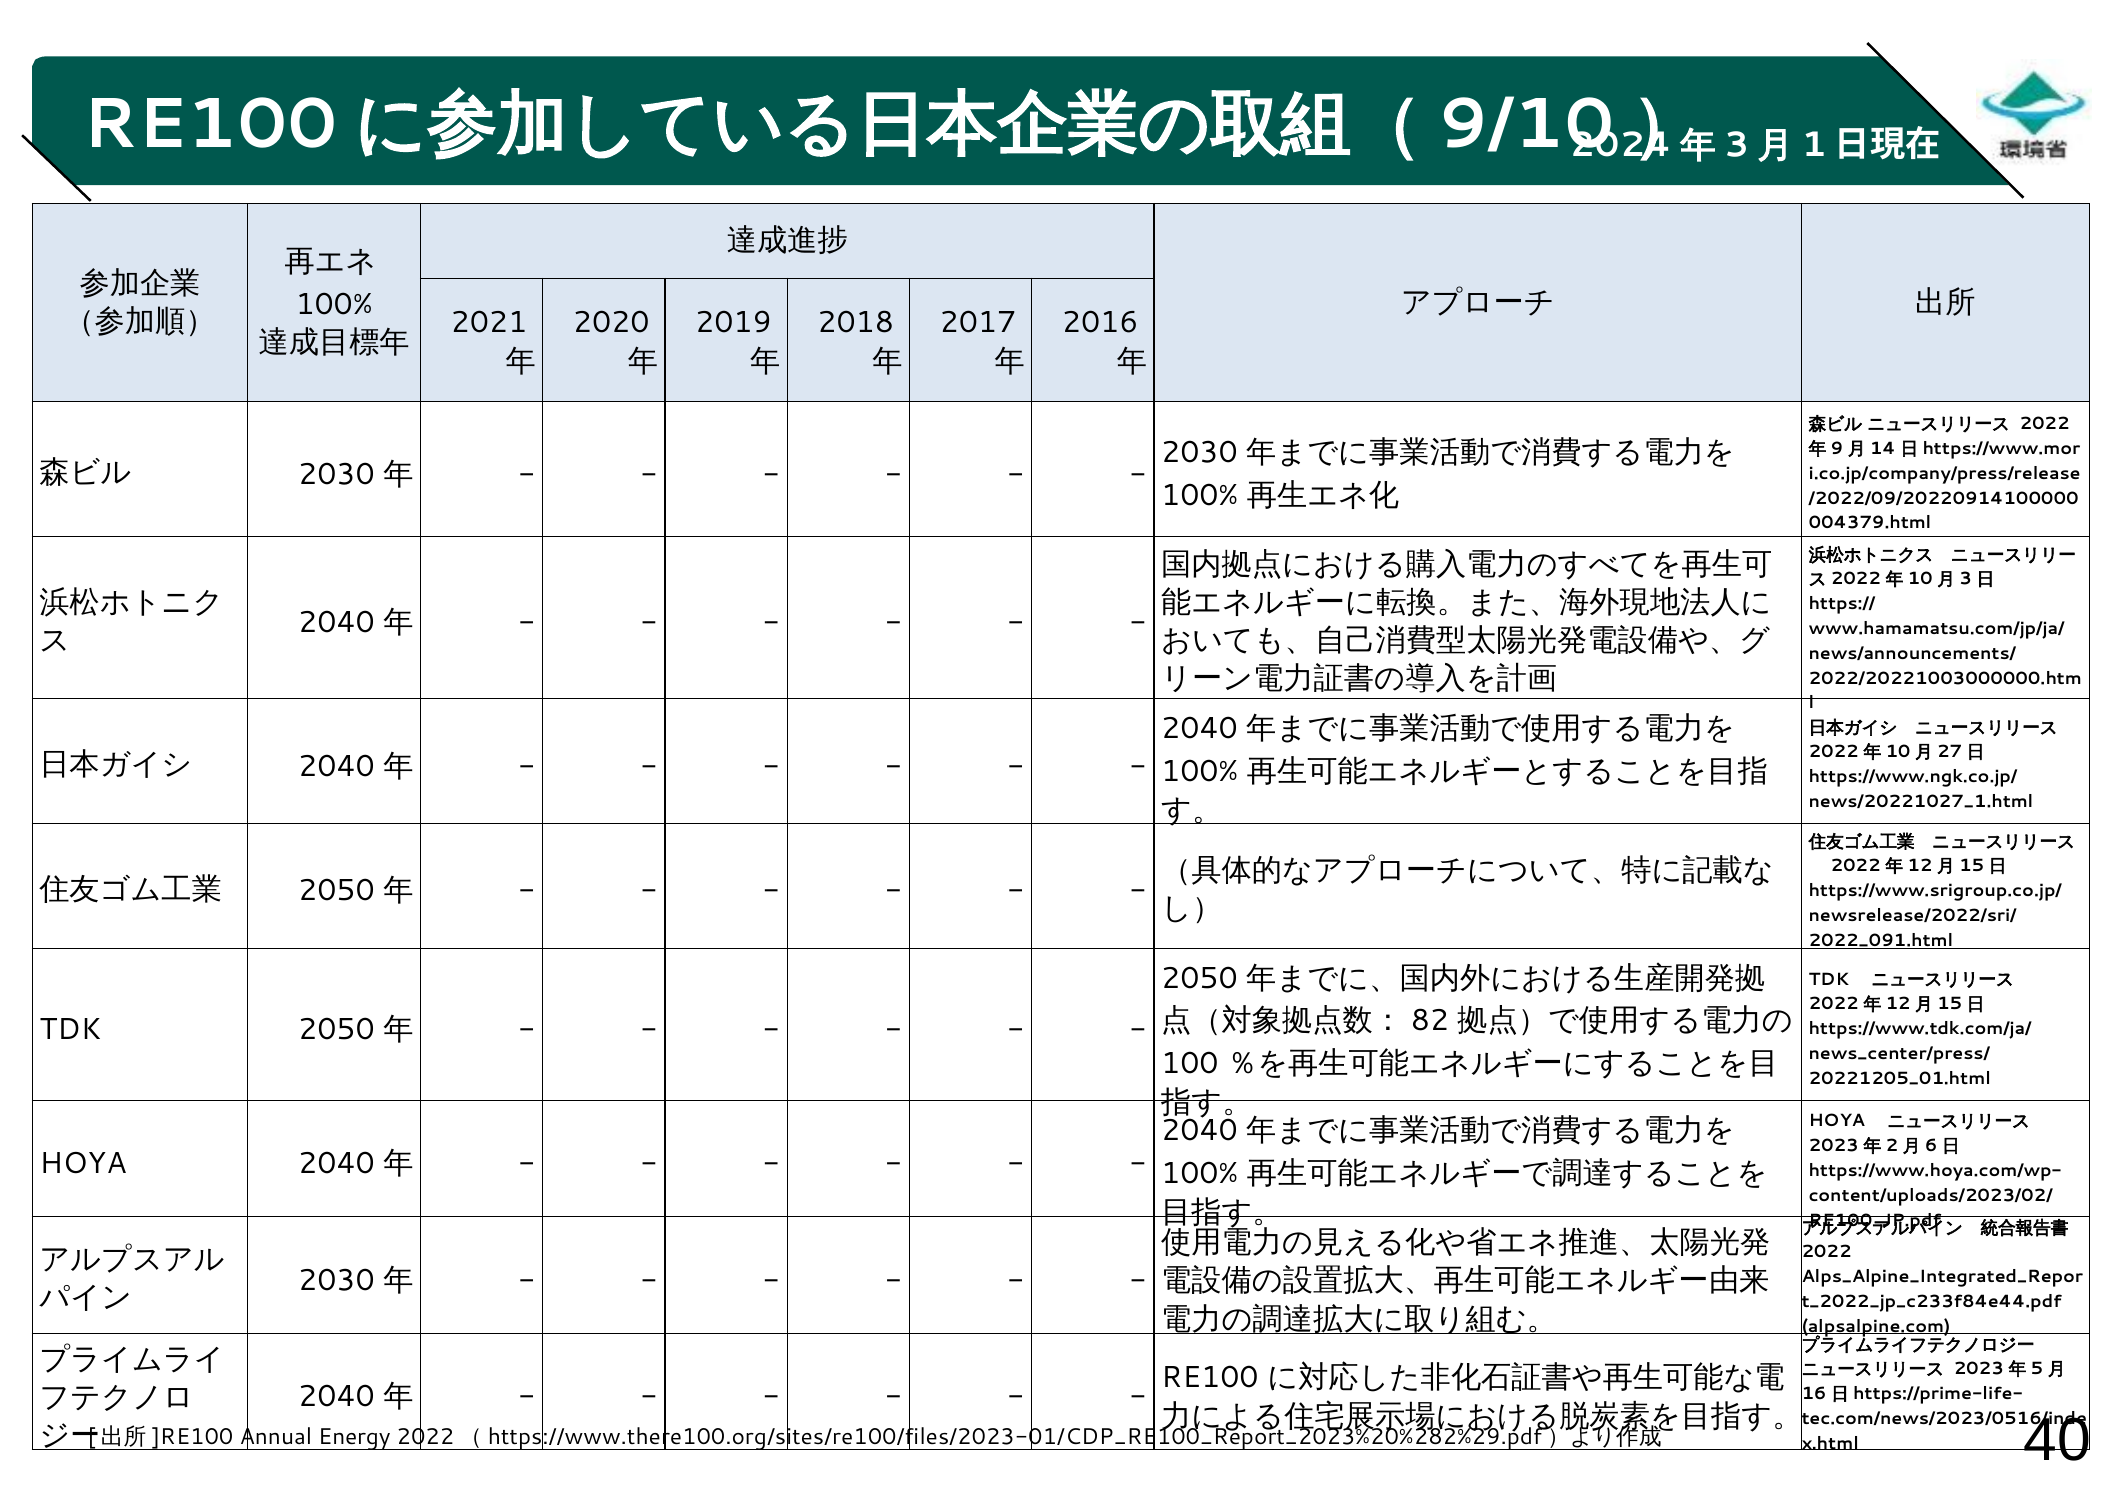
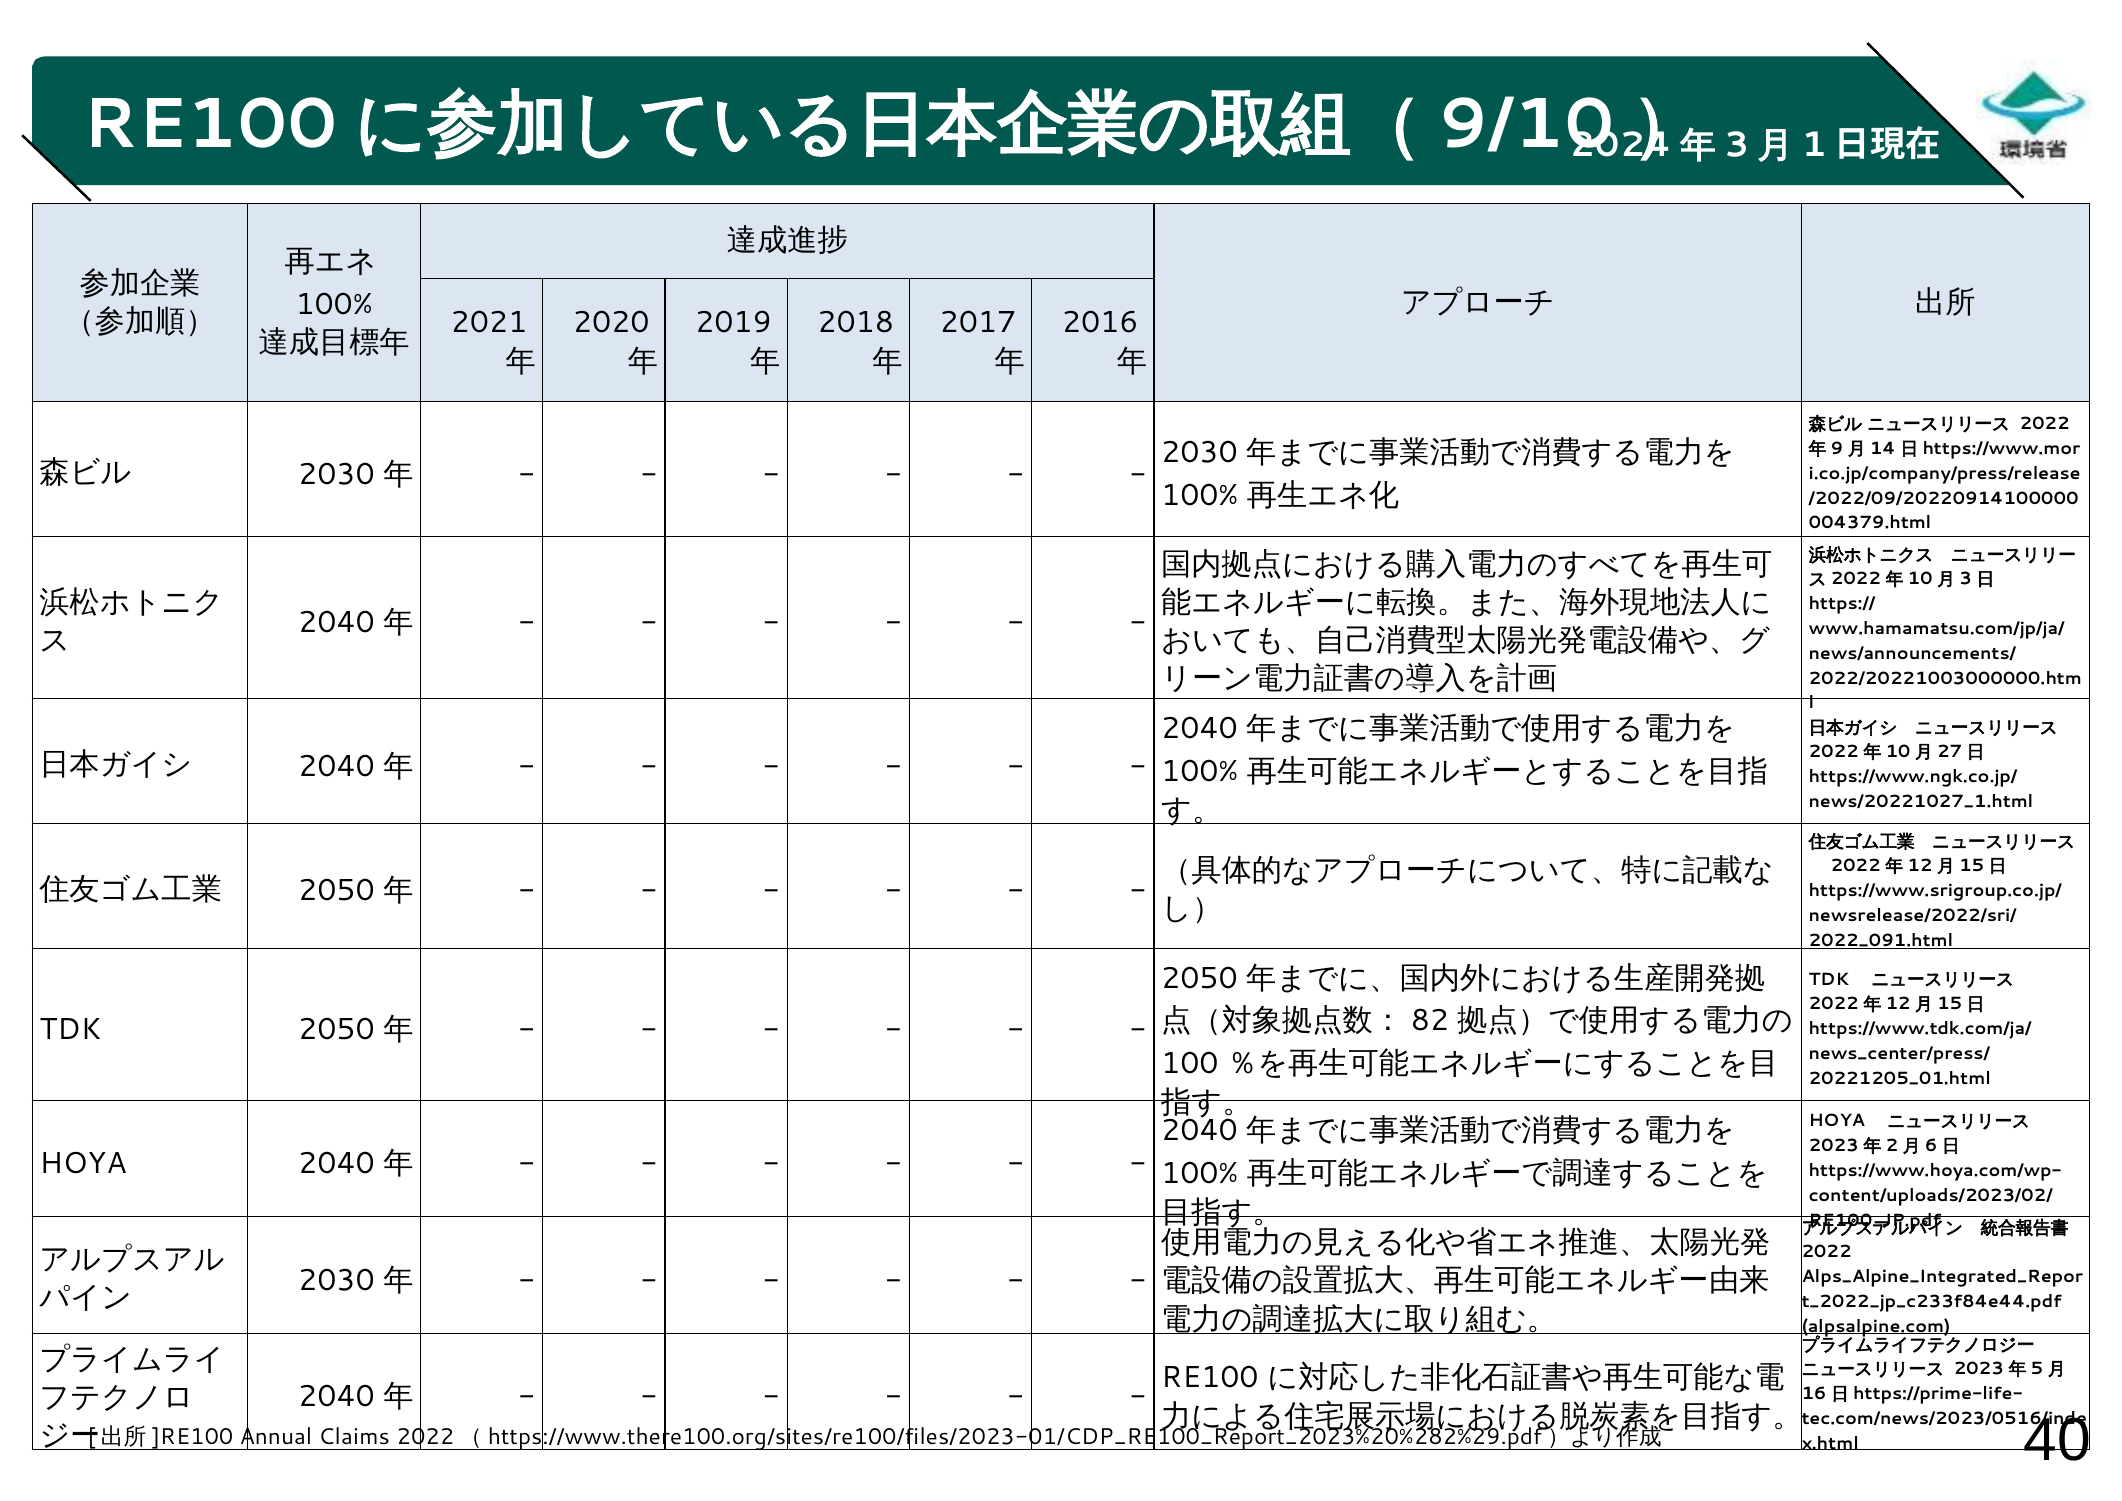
Energy: Energy -> Claims
